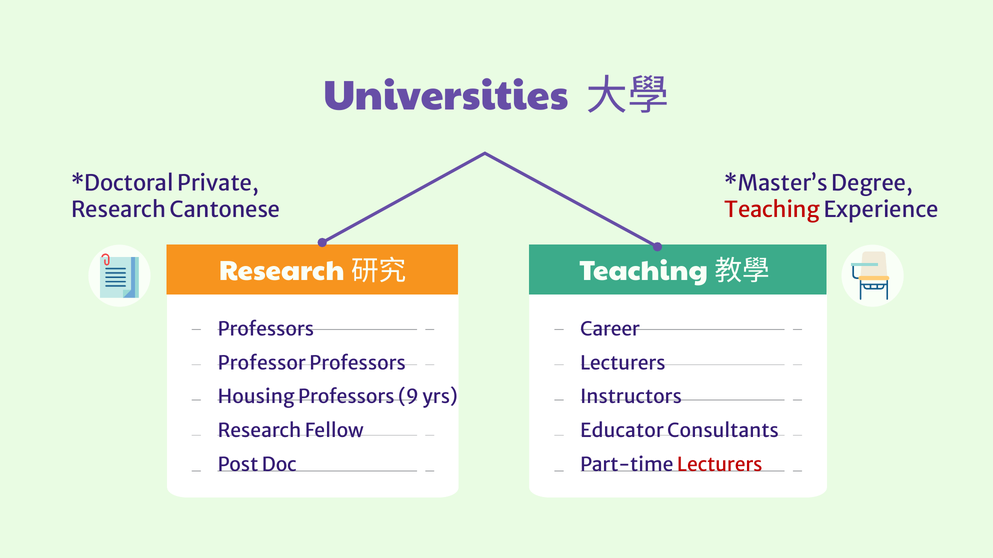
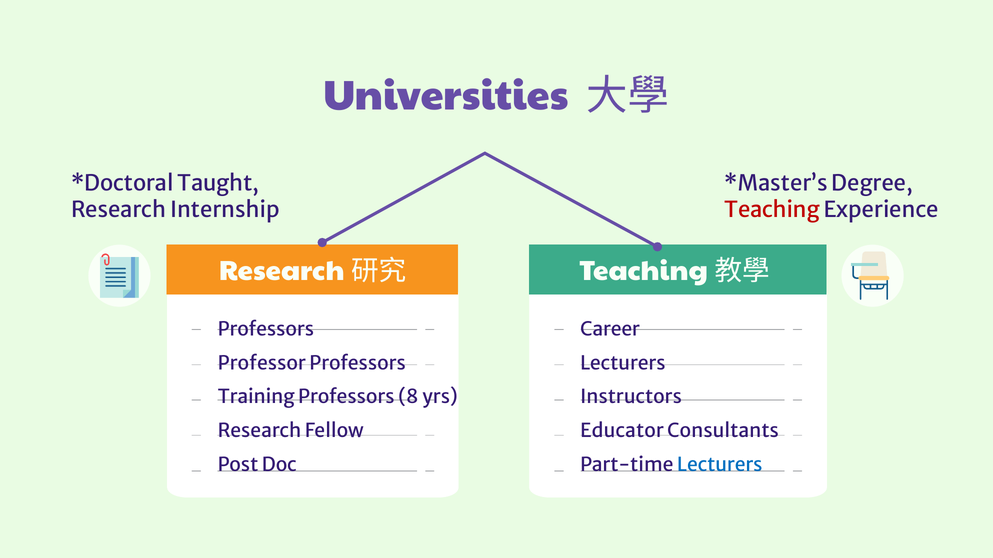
Private: Private -> Taught
Cantonese: Cantonese -> Internship
Housing: Housing -> Training
9: 9 -> 8
Lecturers at (720, 465) colour: red -> blue
